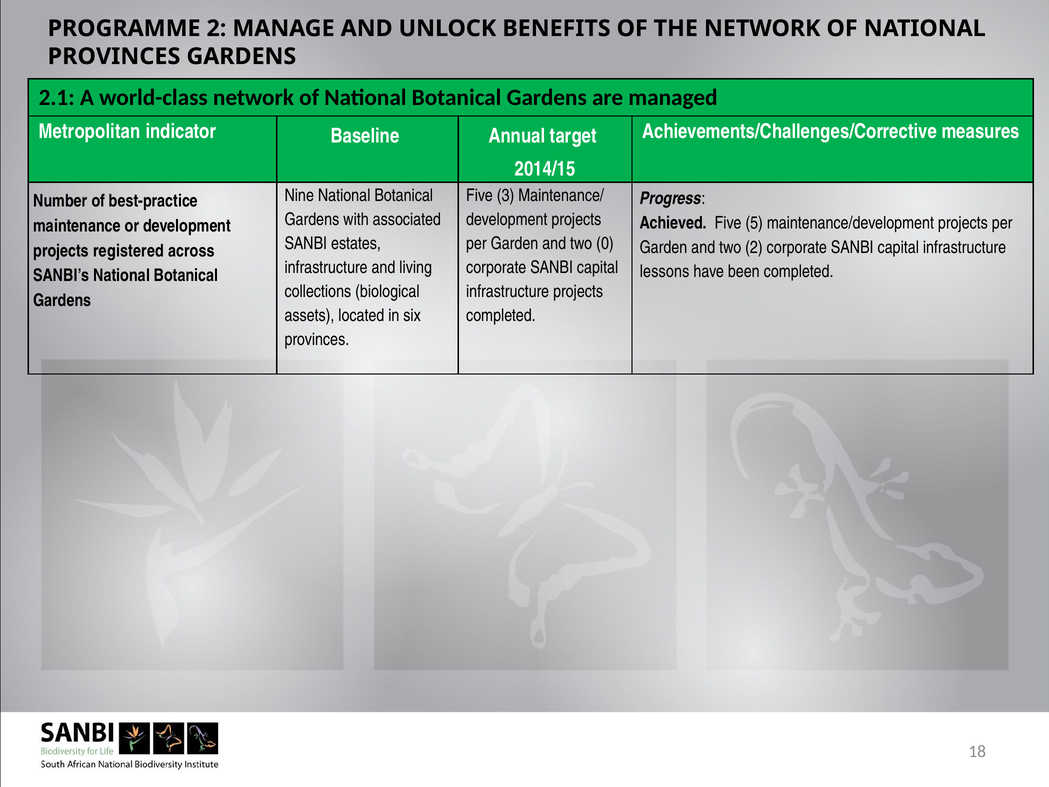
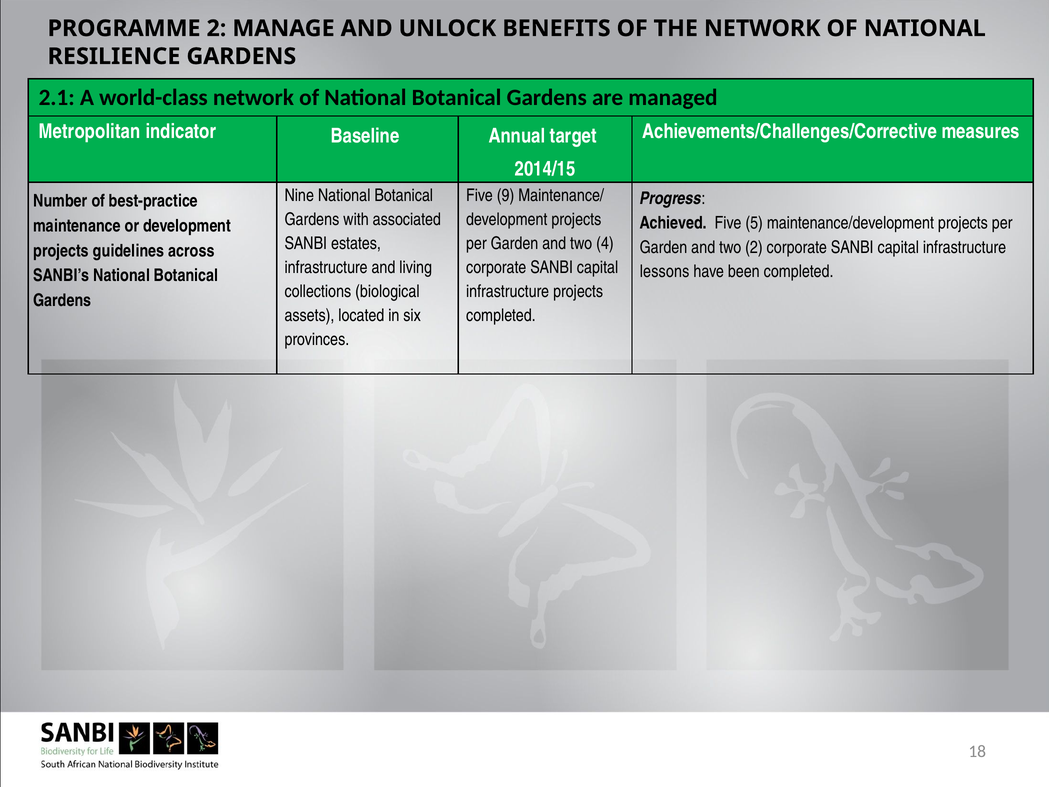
PROVINCES at (114, 56): PROVINCES -> RESILIENCE
3: 3 -> 9
0: 0 -> 4
registered: registered -> guidelines
